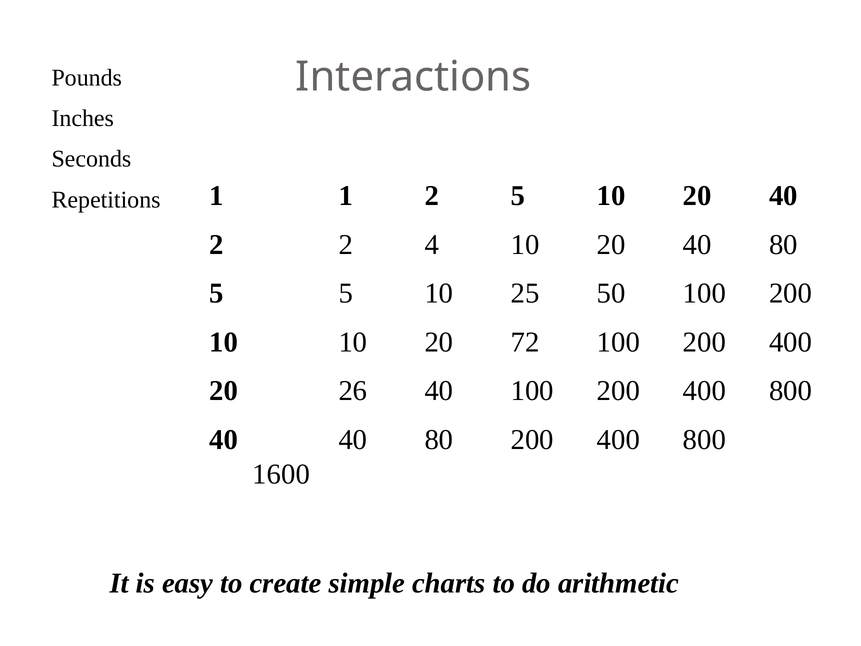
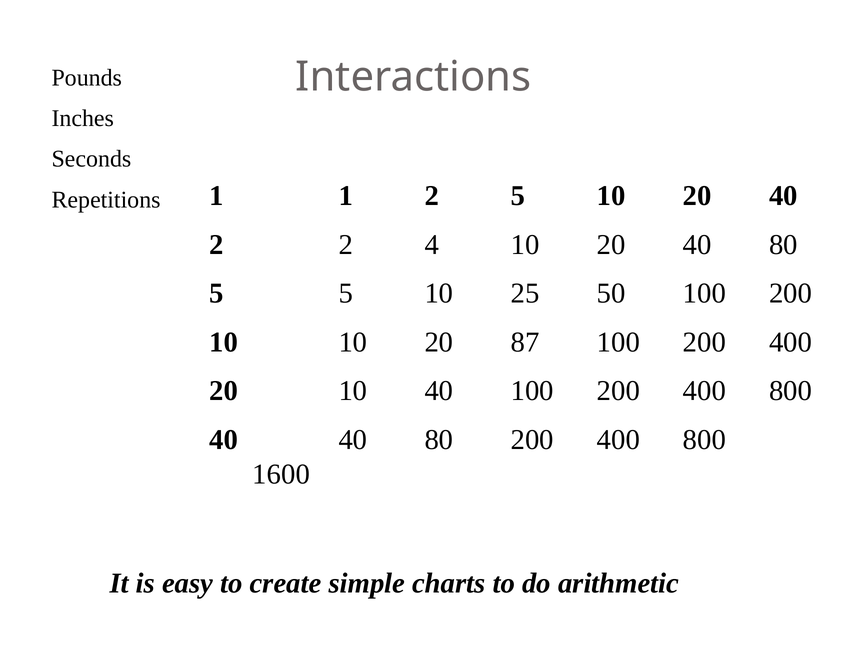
72: 72 -> 87
20 26: 26 -> 10
